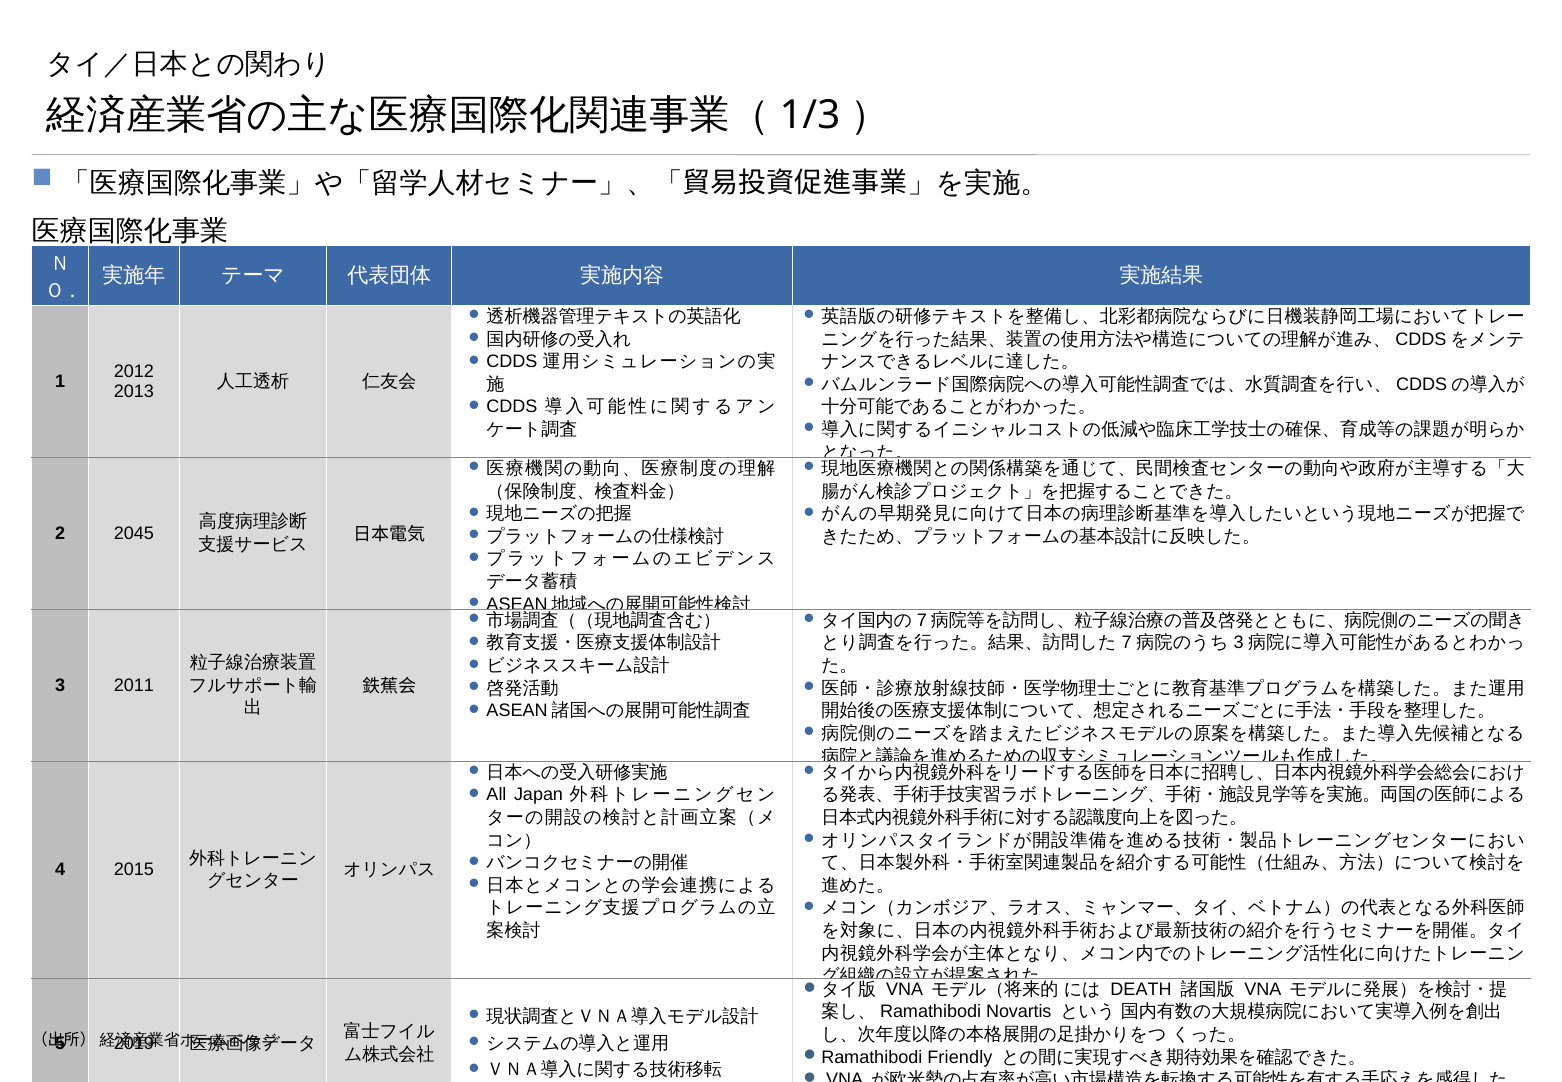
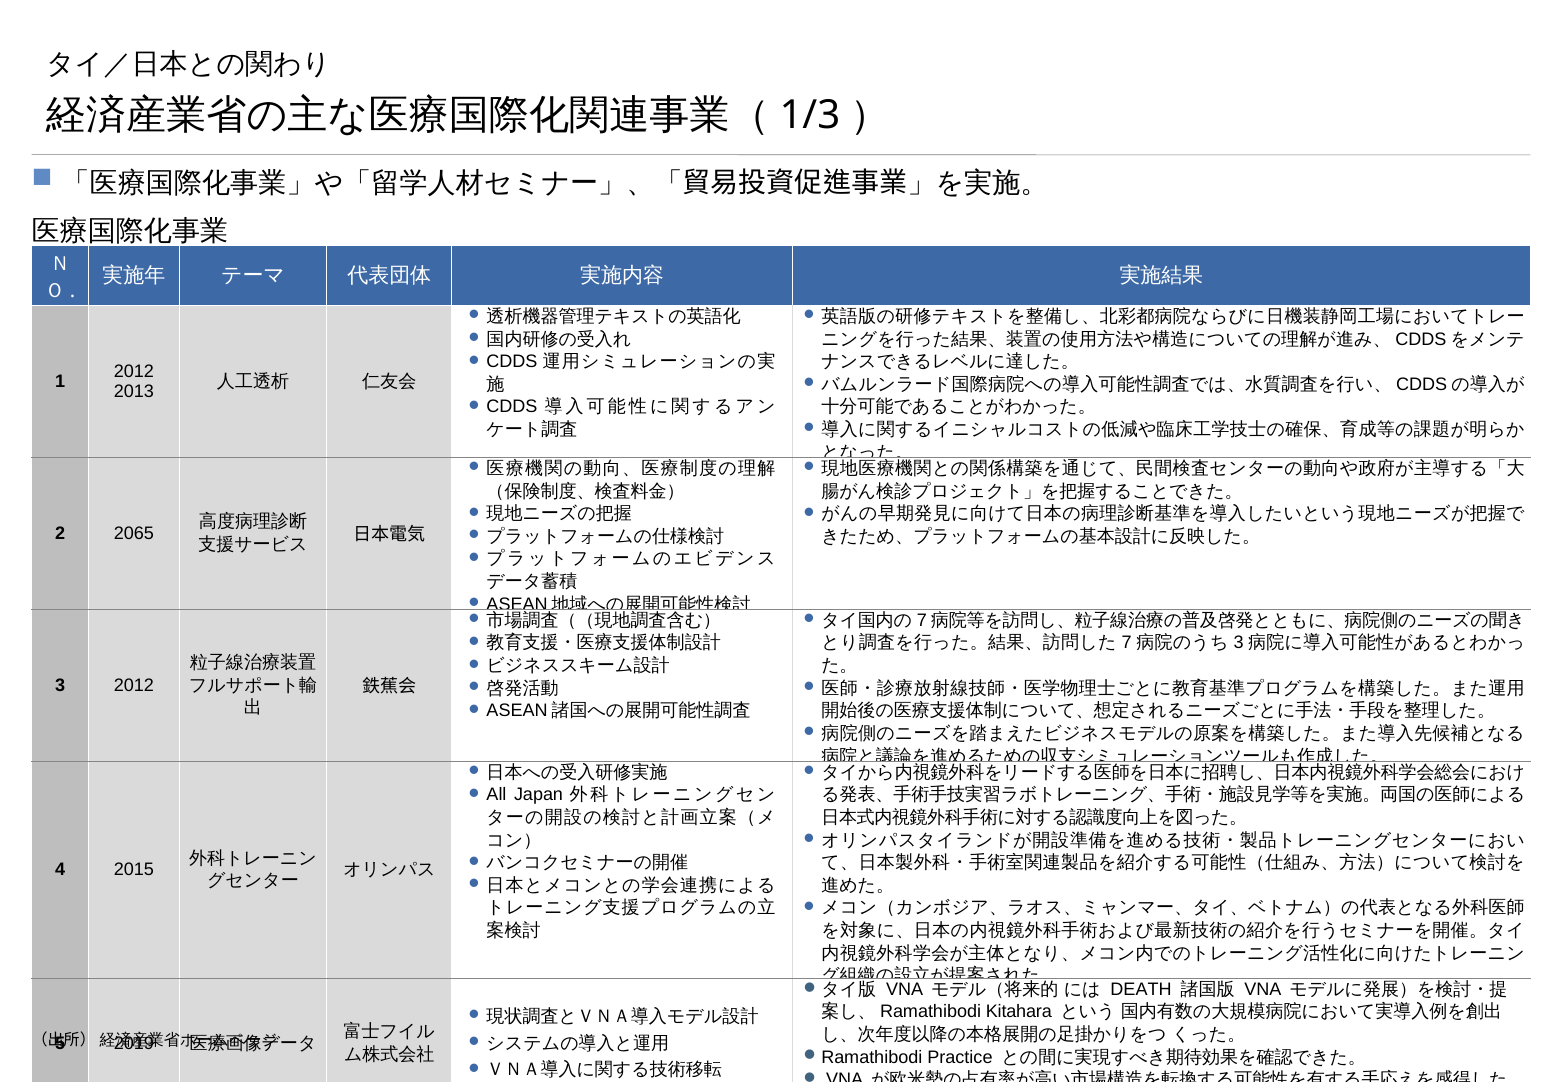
2045: 2045 -> 2065
3 2011: 2011 -> 2012
Novartis: Novartis -> Kitahara
Friendly: Friendly -> Practice
